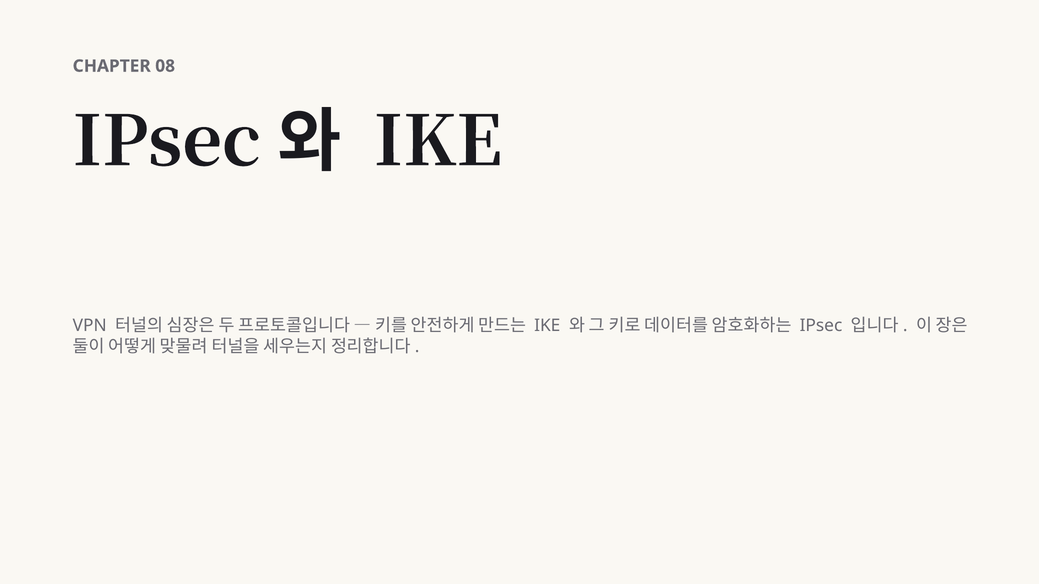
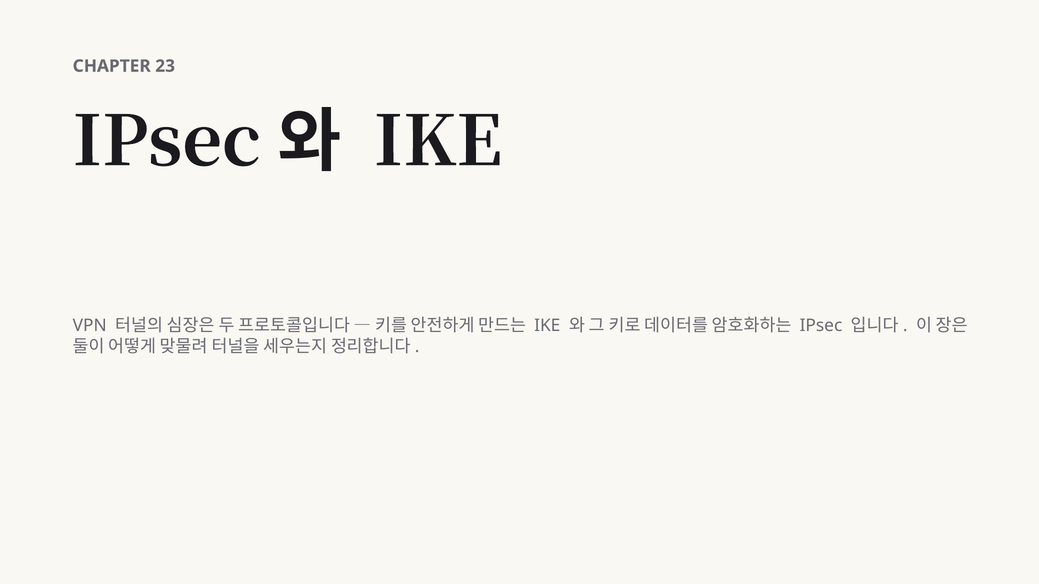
08: 08 -> 23
